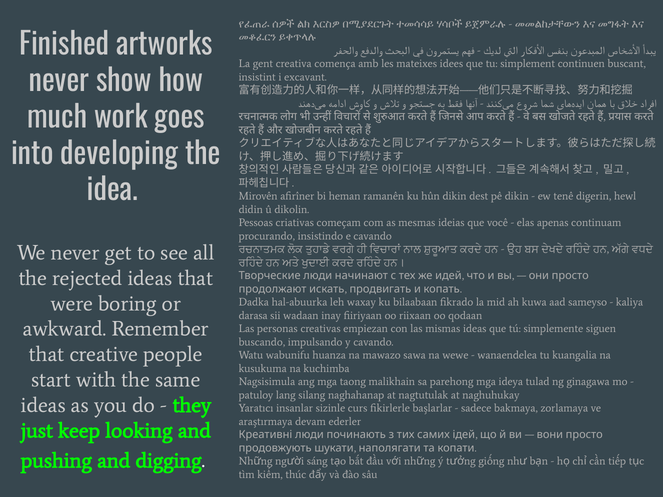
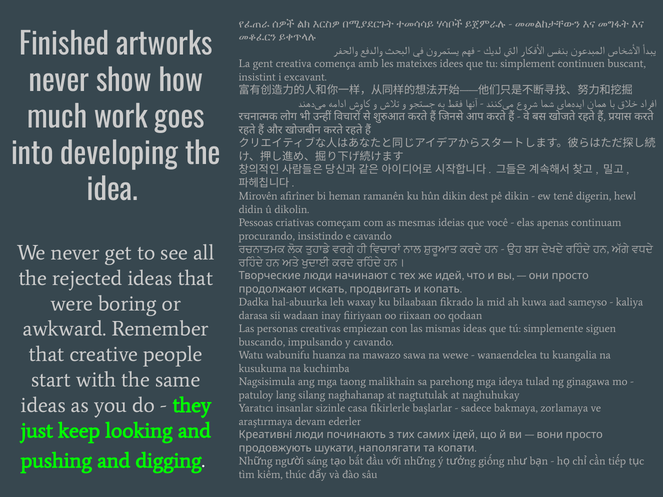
curs: curs -> casa
